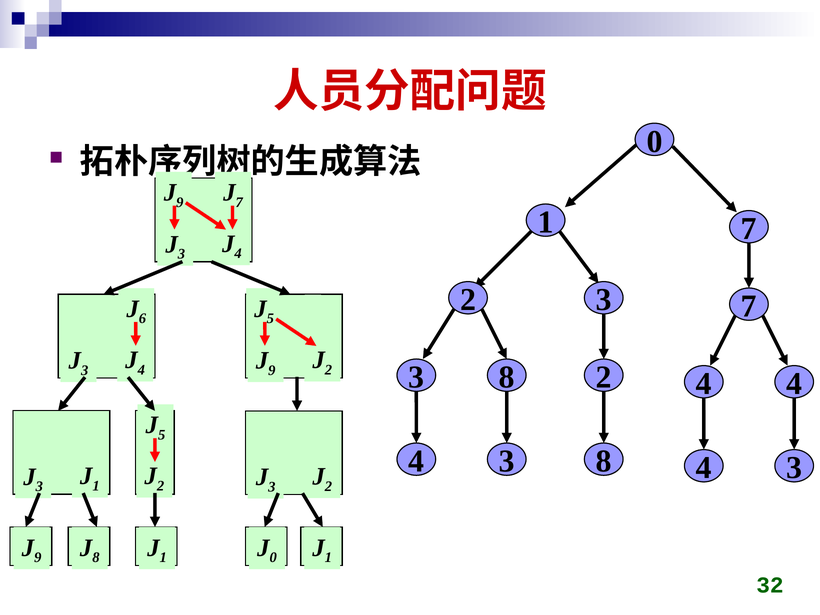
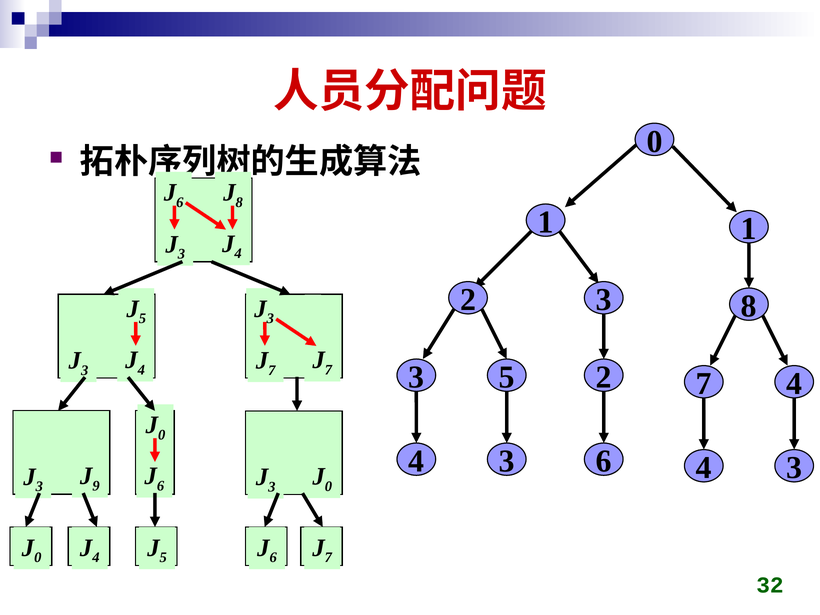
9 at (180, 202): 9 -> 6
7 at (239, 202): 7 -> 8
1 7: 7 -> 1
3 7: 7 -> 8
6 at (142, 319): 6 -> 5
5 at (270, 319): 5 -> 3
9 at (272, 370): 9 -> 7
2 at (329, 370): 2 -> 7
3 8: 8 -> 5
2 4: 4 -> 7
5 at (162, 435): 5 -> 0
4 8: 8 -> 6
2 at (161, 486): 2 -> 6
1 at (96, 486): 1 -> 9
2 at (329, 486): 2 -> 0
9 at (38, 558): 9 -> 0
8 at (96, 558): 8 -> 4
1 at (163, 558): 1 -> 5
0 at (273, 558): 0 -> 6
1 at (328, 558): 1 -> 7
